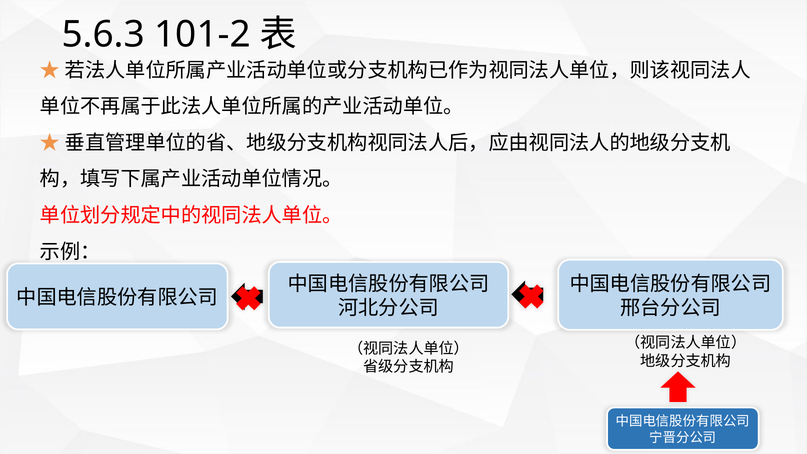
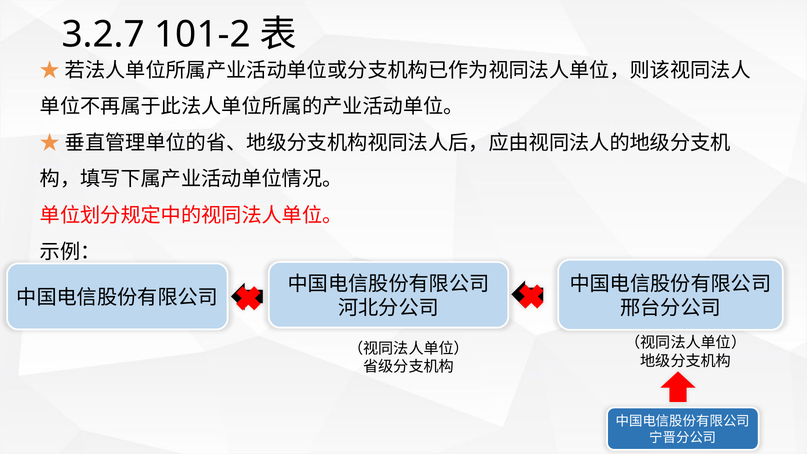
5.6.3: 5.6.3 -> 3.2.7
